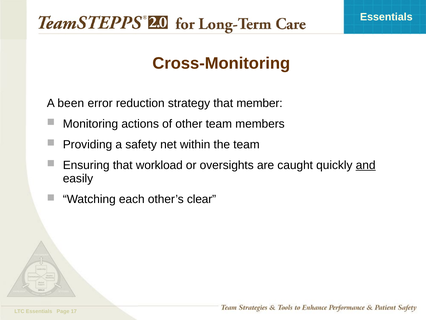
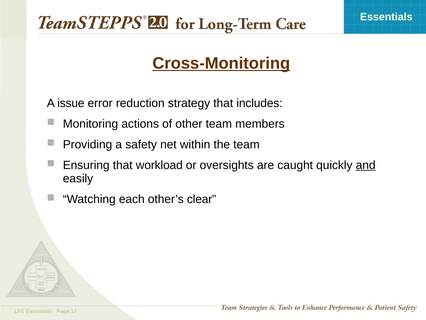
Cross-Monitoring underline: none -> present
been: been -> issue
member: member -> includes
